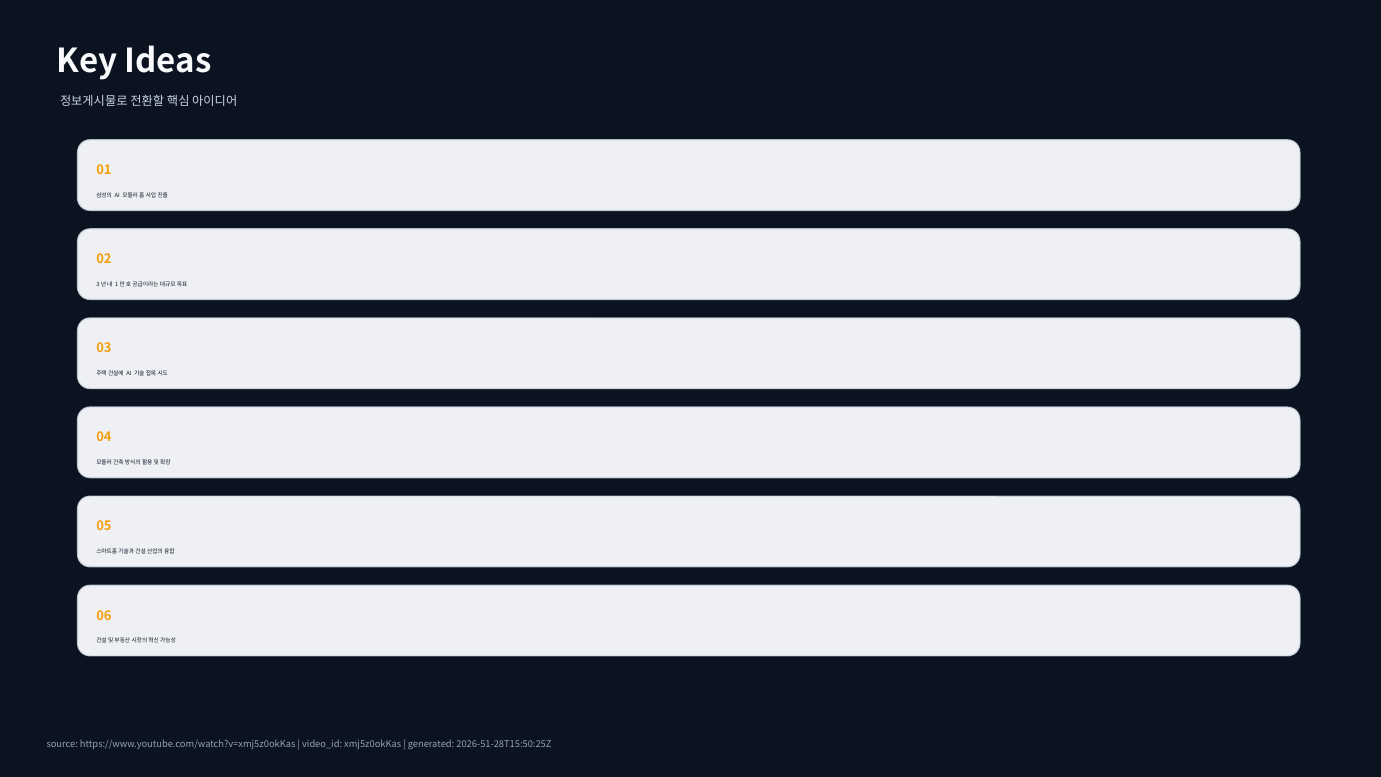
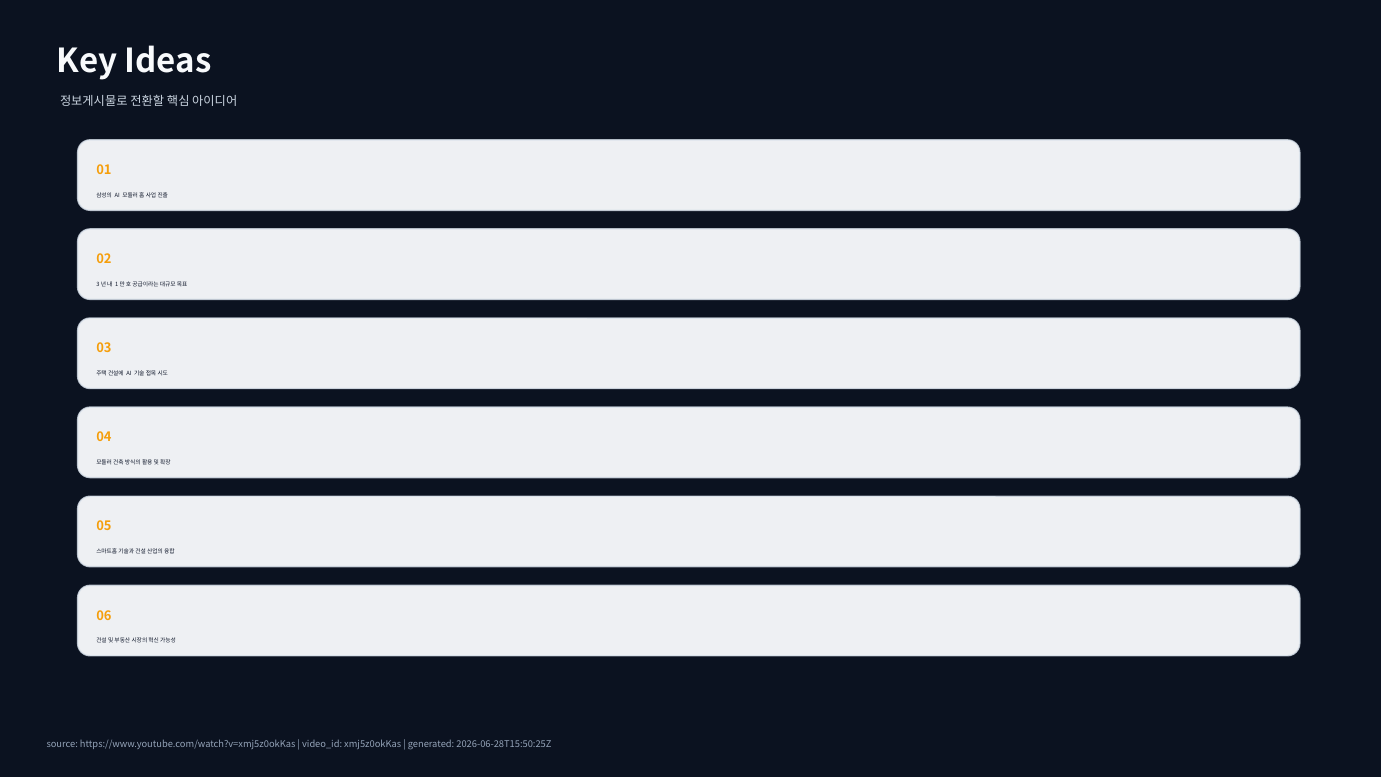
2026-51-28T15:50:25Z: 2026-51-28T15:50:25Z -> 2026-06-28T15:50:25Z
